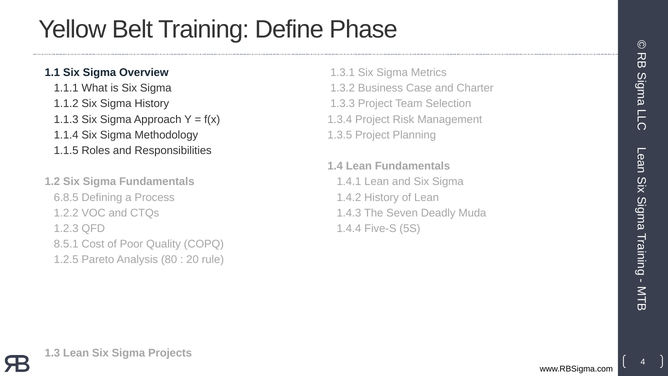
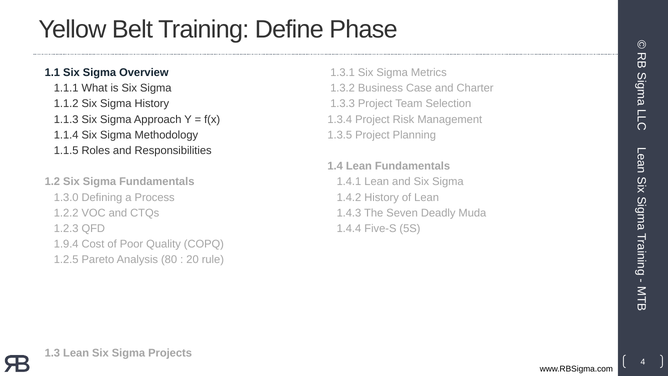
6.8.5: 6.8.5 -> 1.3.0
8.5.1: 8.5.1 -> 1.9.4
